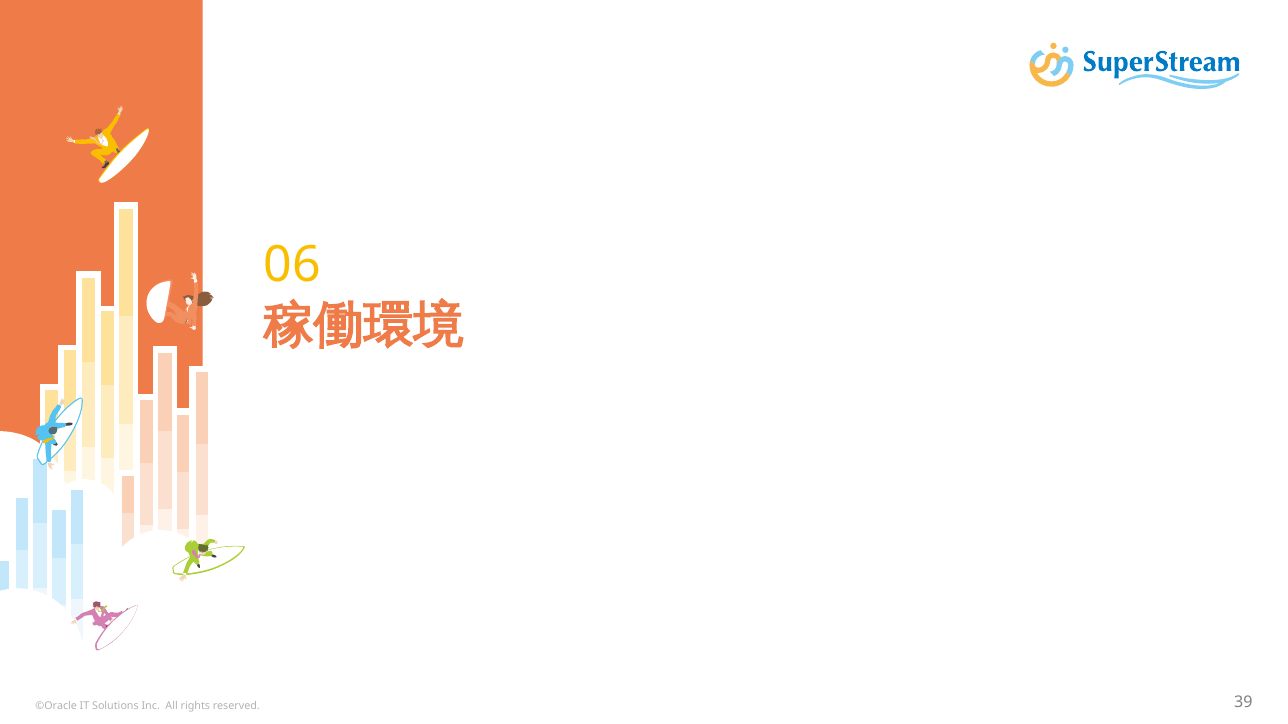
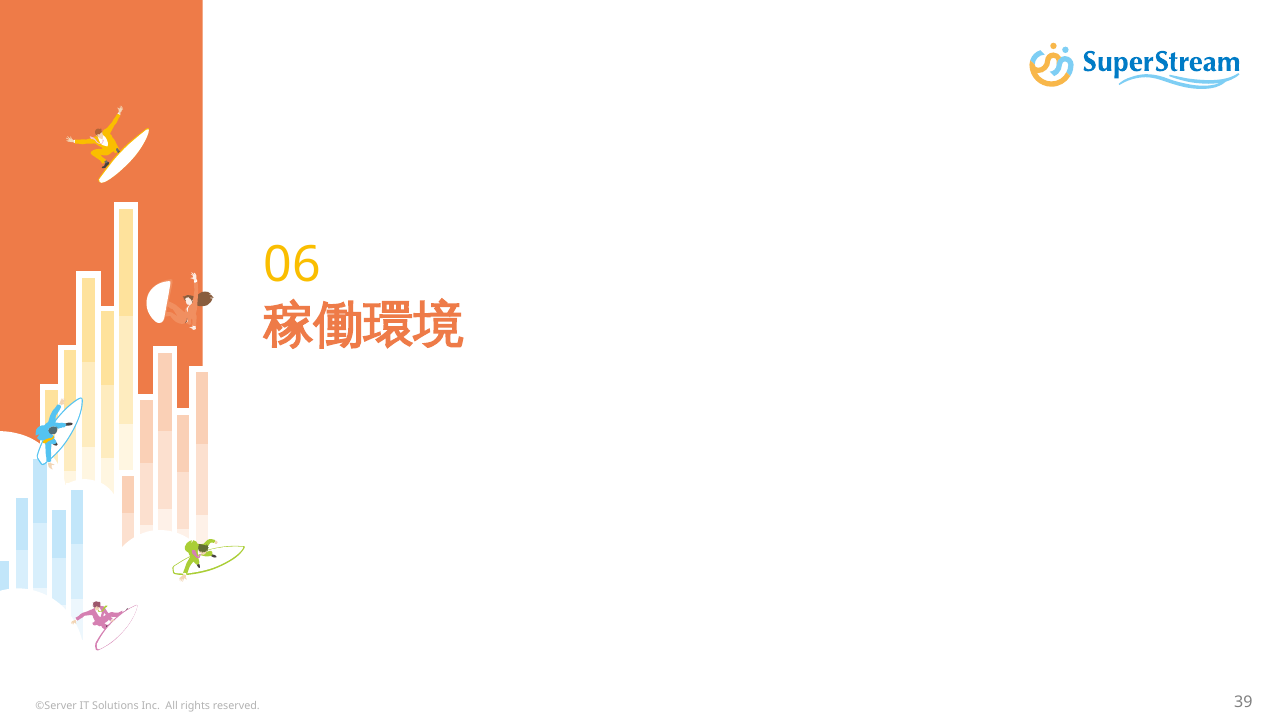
©Oracle: ©Oracle -> ©Server
